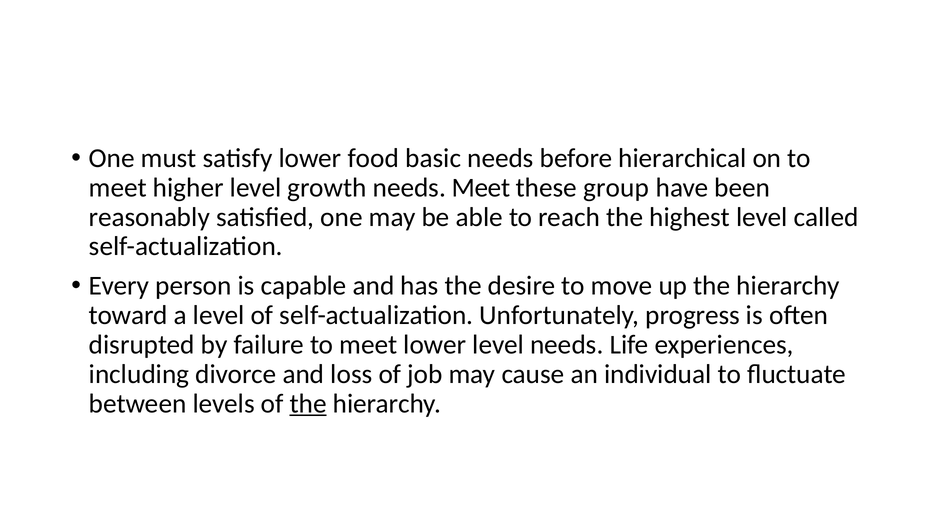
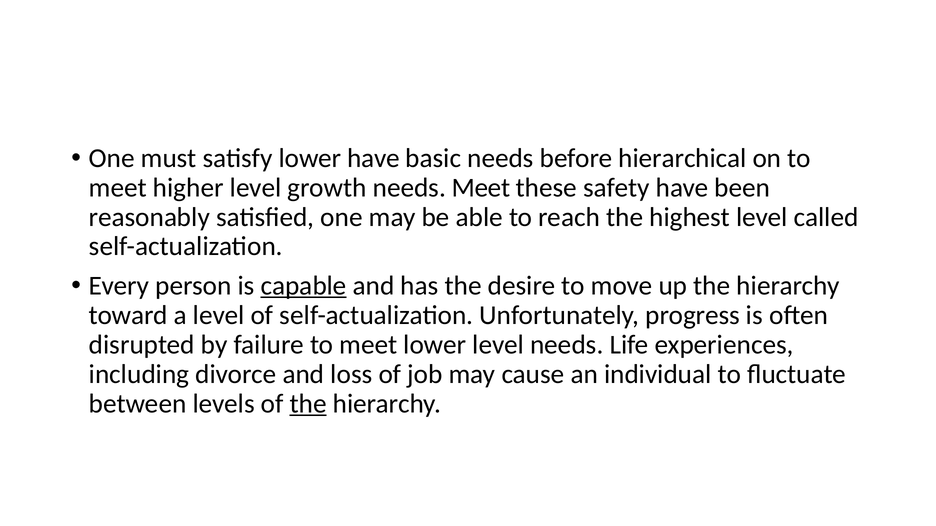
lower food: food -> have
group: group -> safety
capable underline: none -> present
